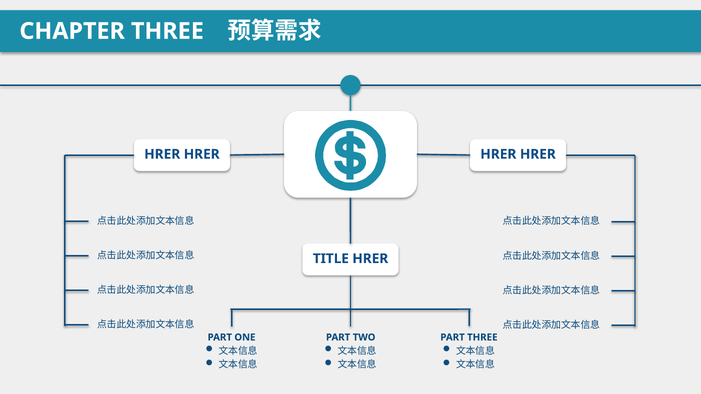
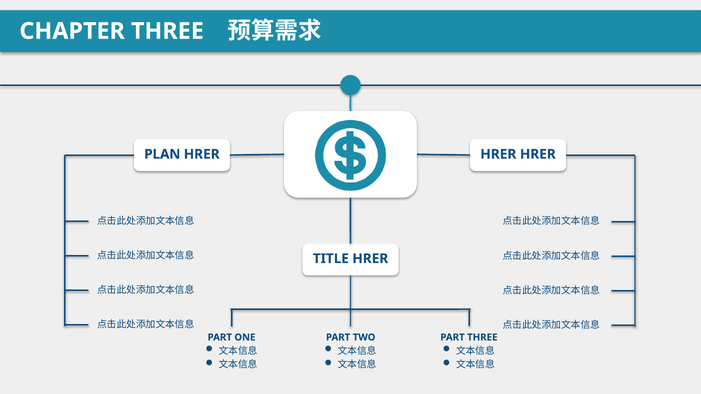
HRER at (162, 154): HRER -> PLAN
